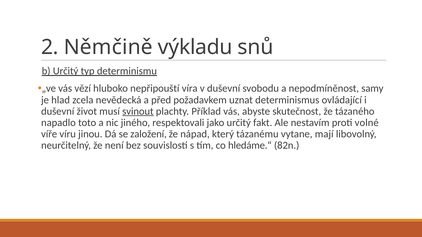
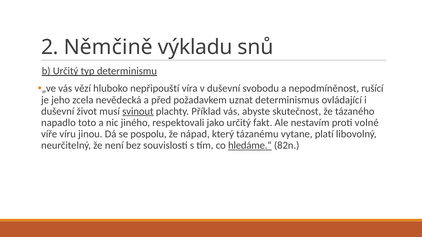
samy: samy -> rušící
hlad: hlad -> jeho
založení: založení -> pospolu
mají: mají -> platí
hledáme.“ underline: none -> present
